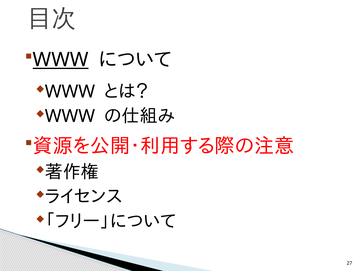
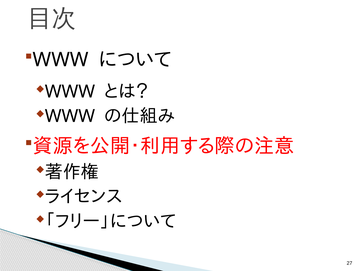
WWW underline: present -> none
